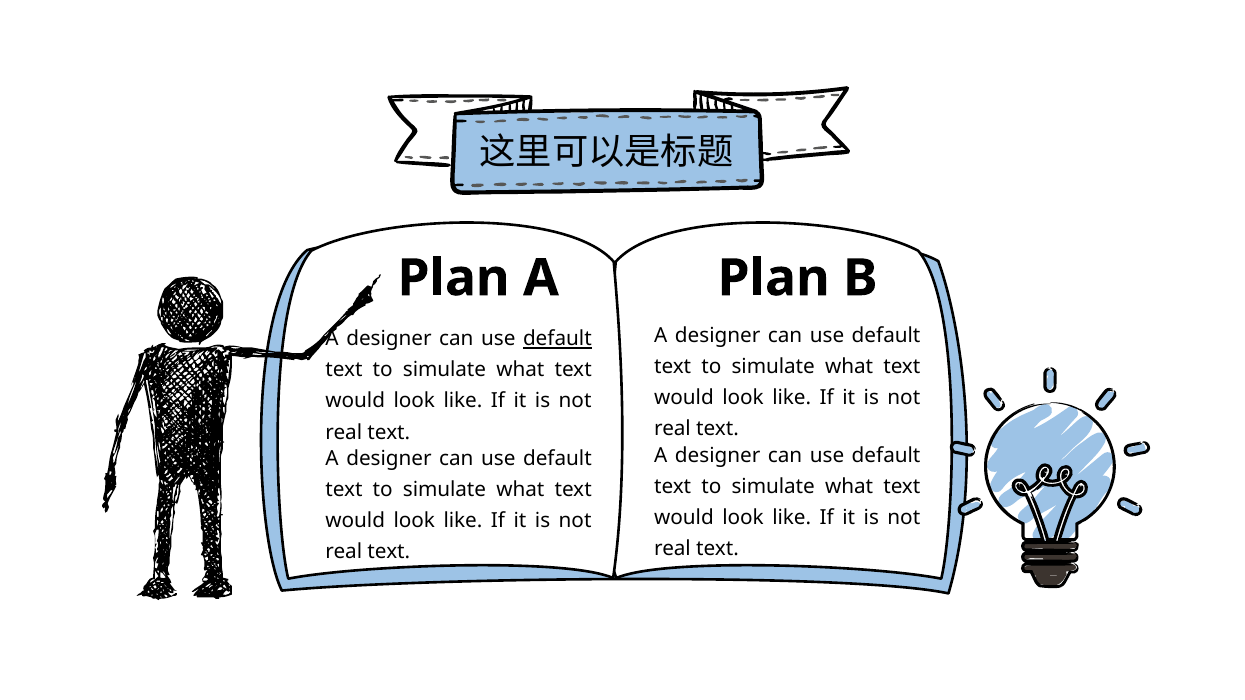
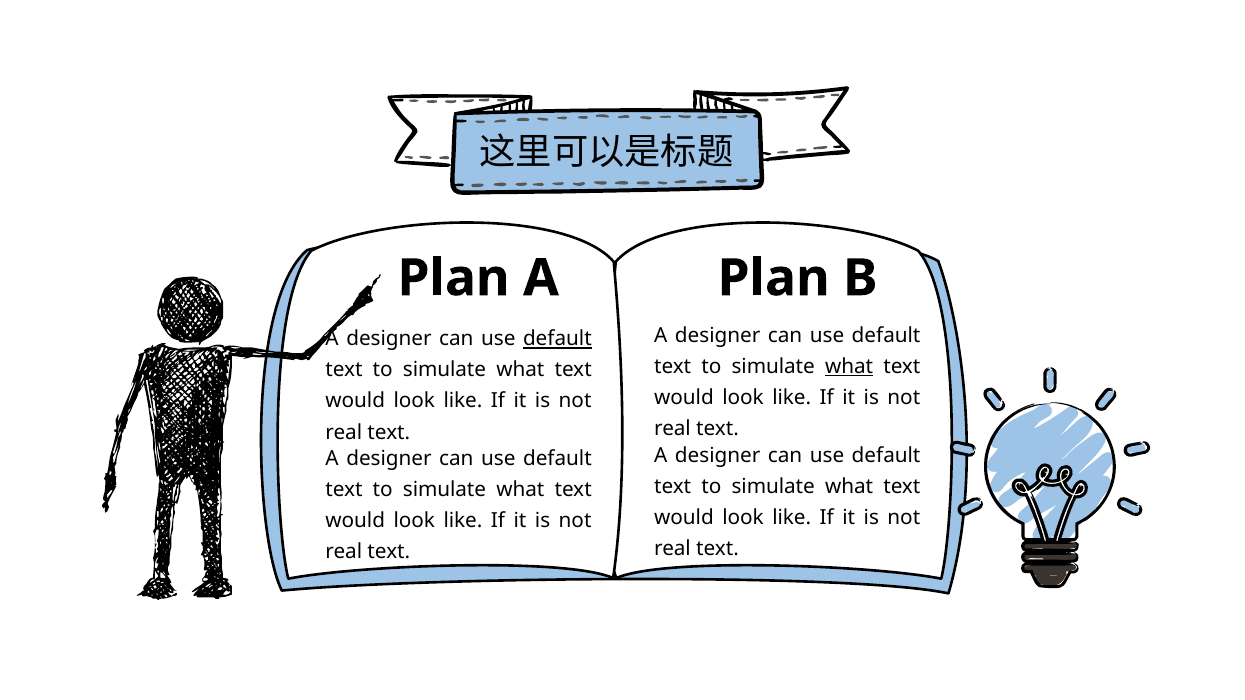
what at (849, 367) underline: none -> present
